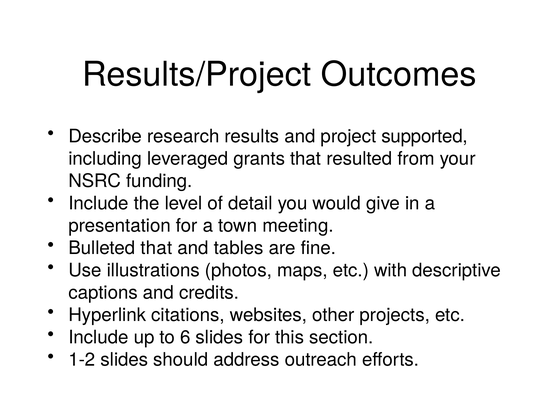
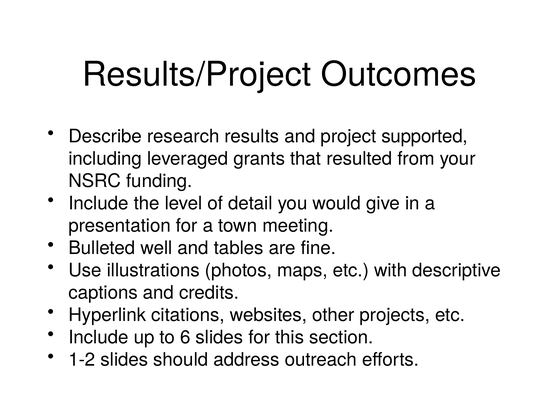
Bulleted that: that -> well
